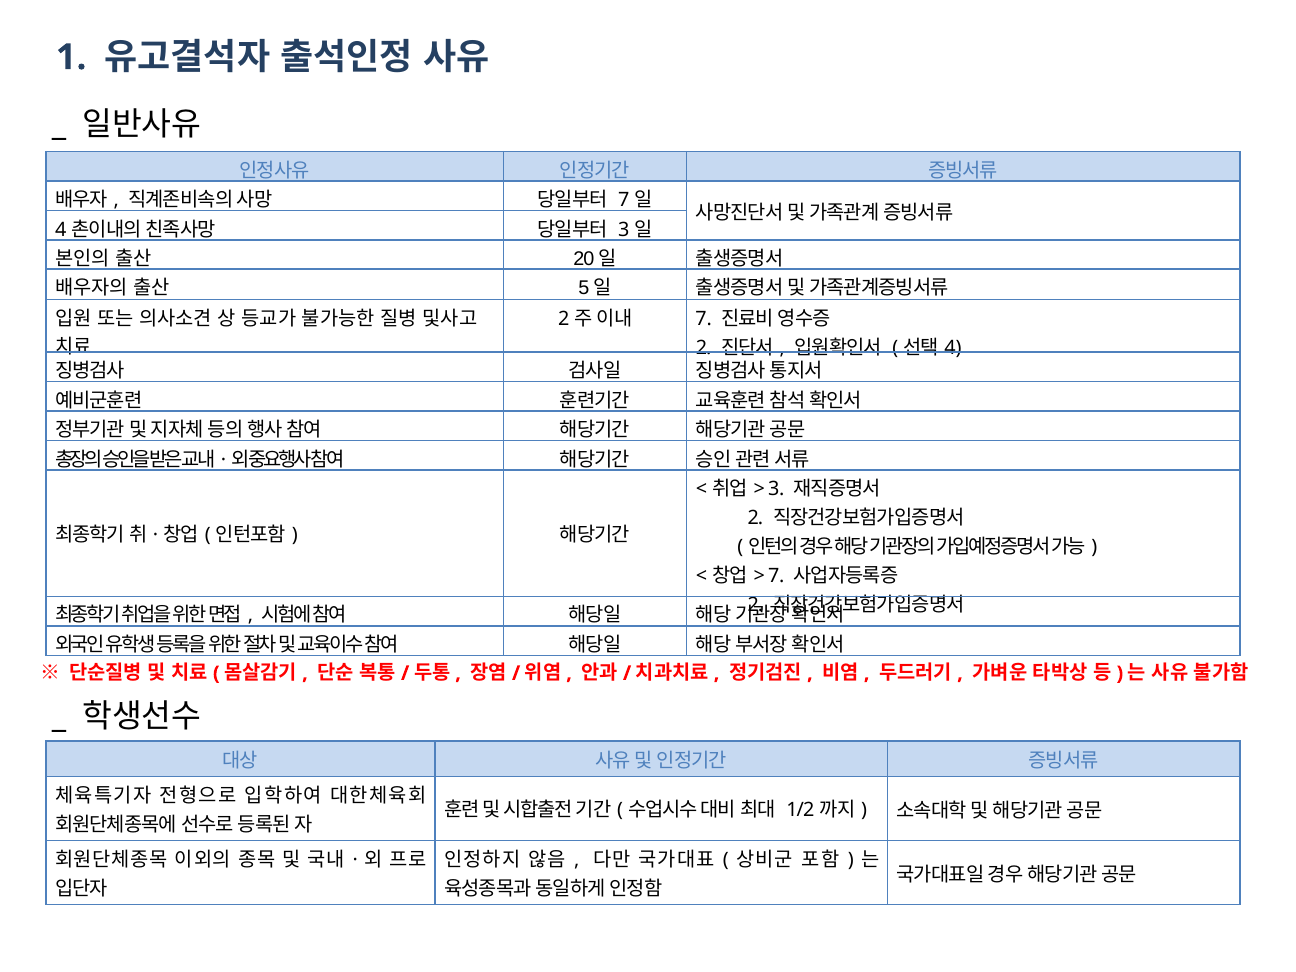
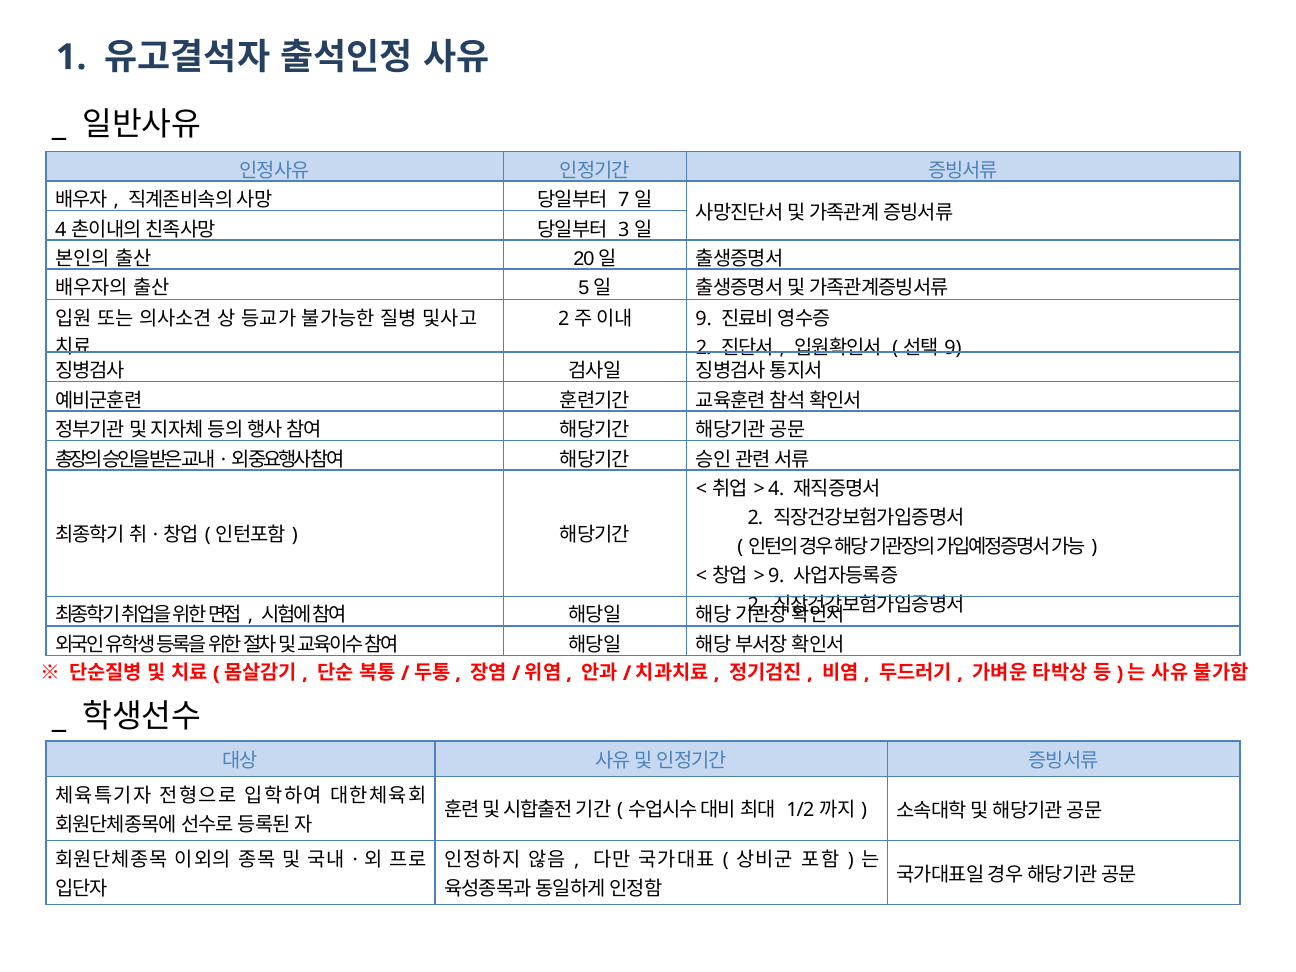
7 at (704, 319): 7 -> 9
4 at (953, 348): 4 -> 9
3 at (776, 489): 3 -> 4
7 at (776, 576): 7 -> 9
